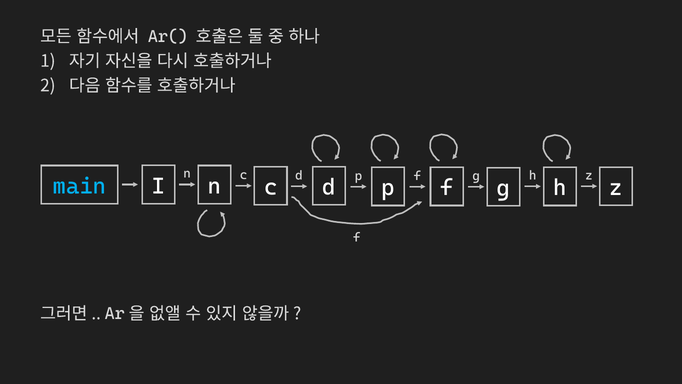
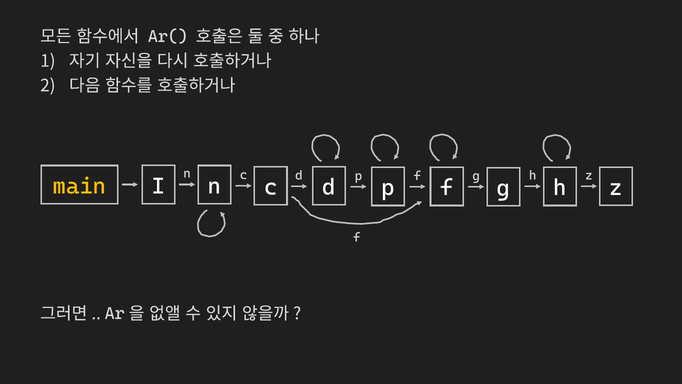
main colour: light blue -> yellow
